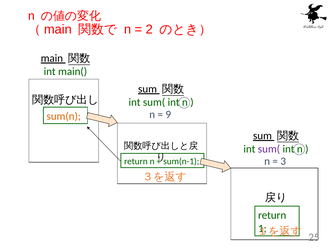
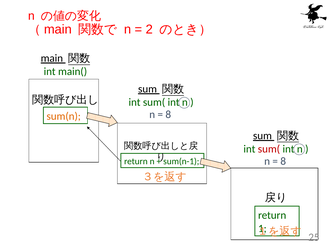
9 at (168, 114): 9 -> 8
sum( at (269, 149) colour: purple -> red
3 at (283, 161): 3 -> 8
